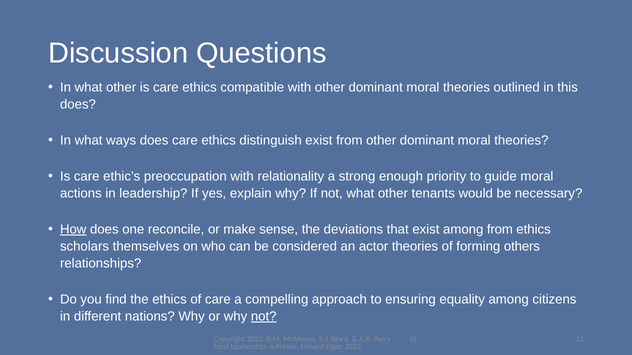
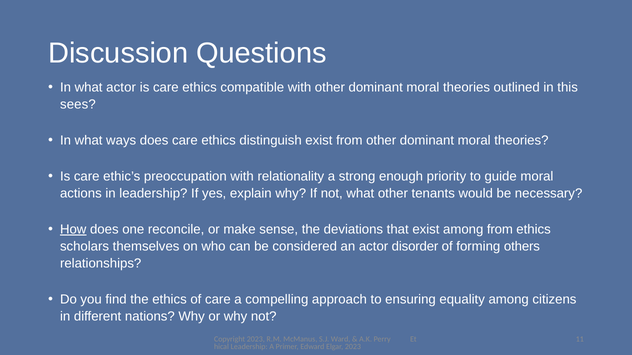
In what other: other -> actor
does at (78, 105): does -> sees
actor theories: theories -> disorder
not at (264, 317) underline: present -> none
